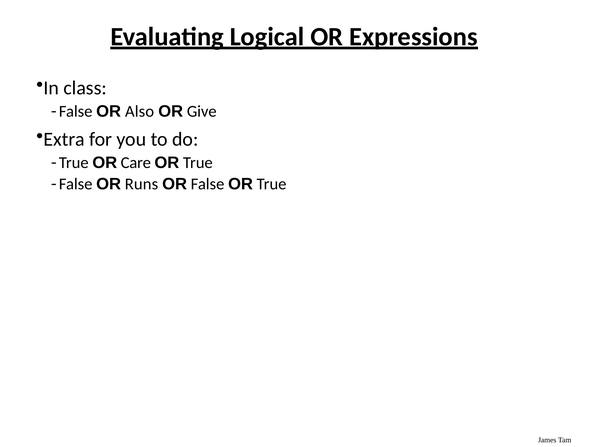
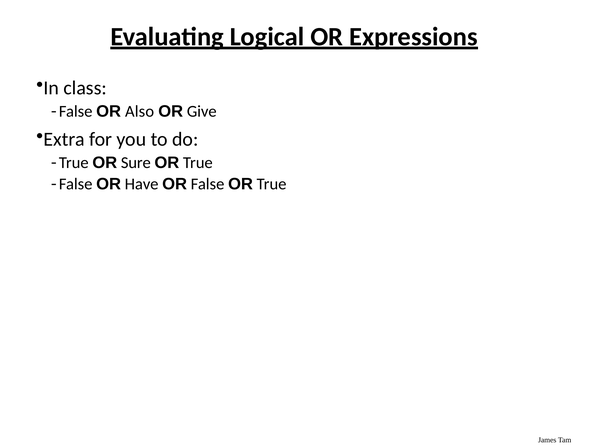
Care: Care -> Sure
Runs: Runs -> Have
